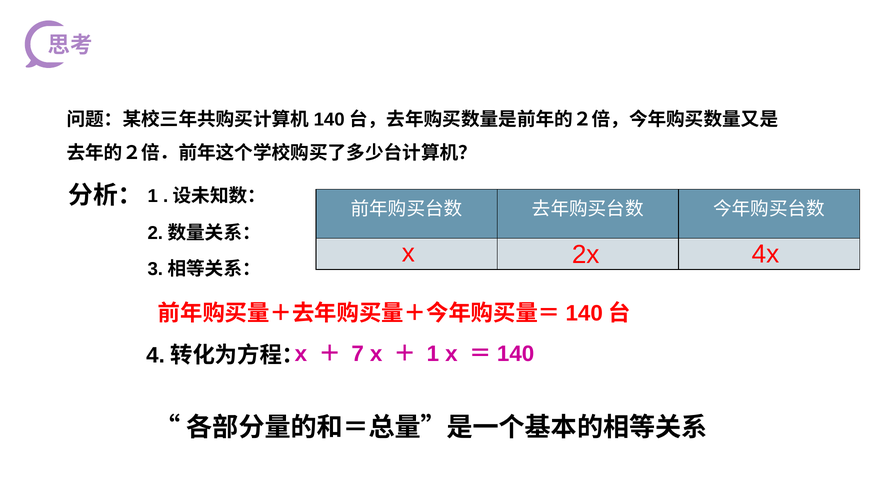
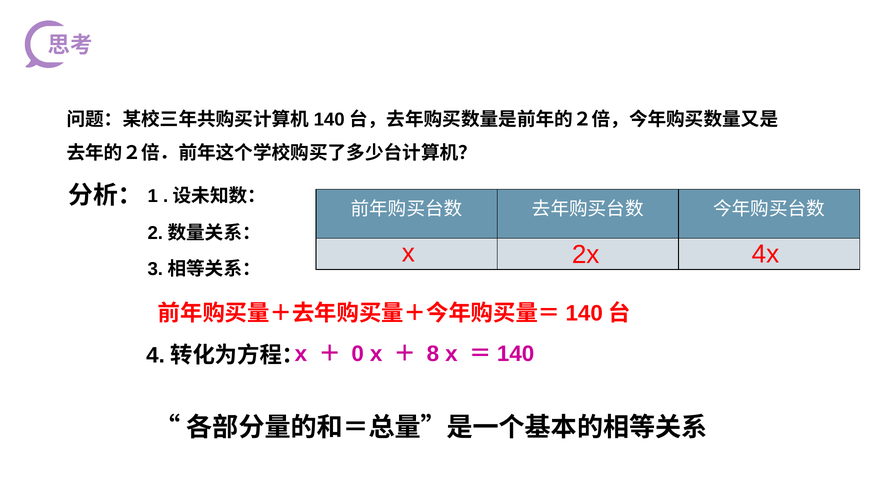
7: 7 -> 0
1 at (433, 354): 1 -> 8
